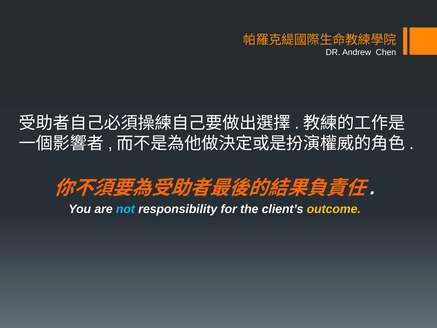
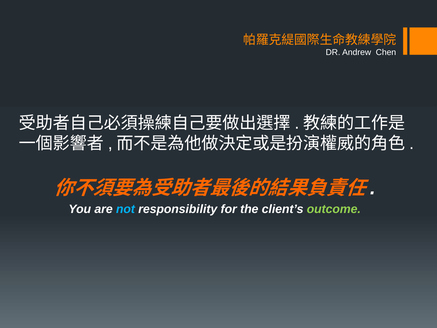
outcome colour: yellow -> light green
